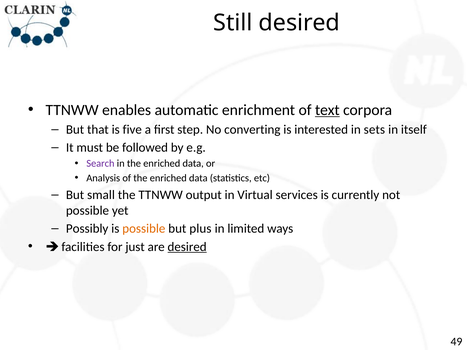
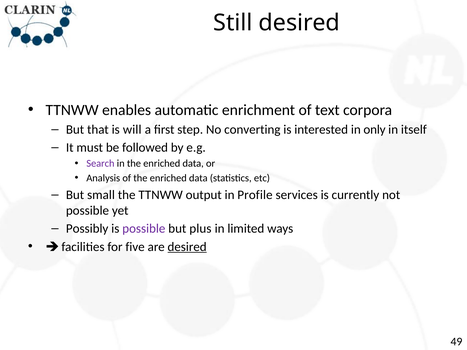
text underline: present -> none
five: five -> will
sets: sets -> only
Virtual: Virtual -> Profile
possible at (144, 229) colour: orange -> purple
just: just -> five
